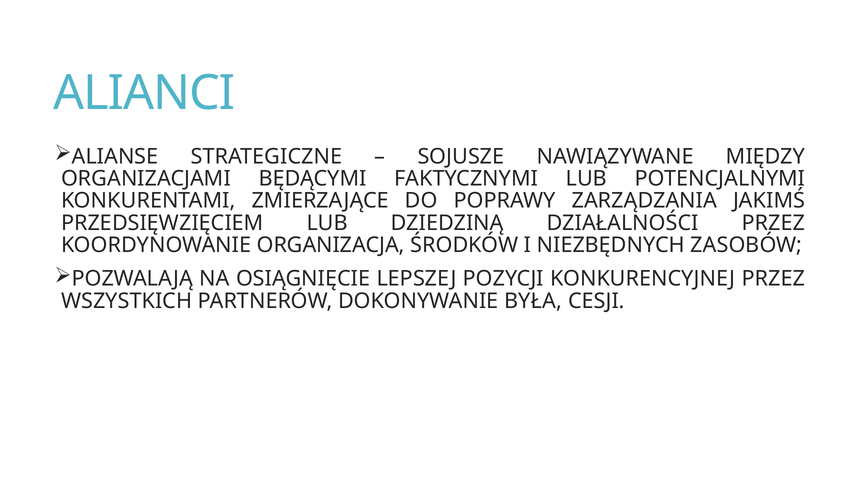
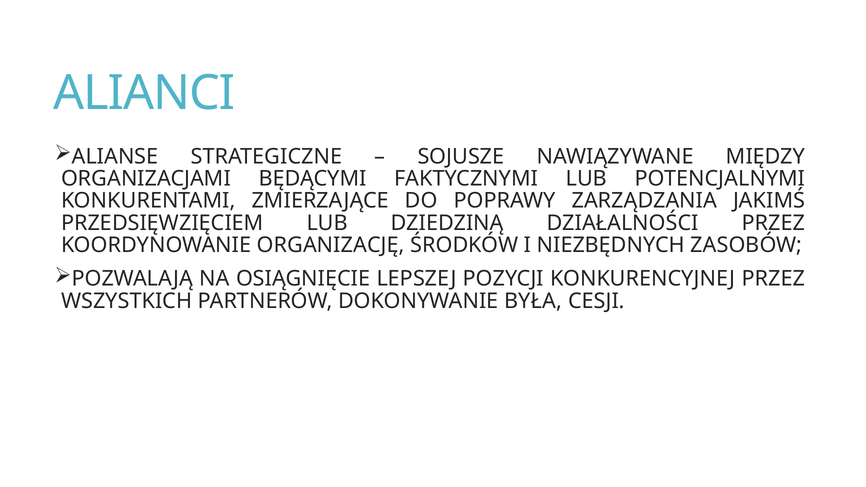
ORGANIZACJA: ORGANIZACJA -> ORGANIZACJĘ
